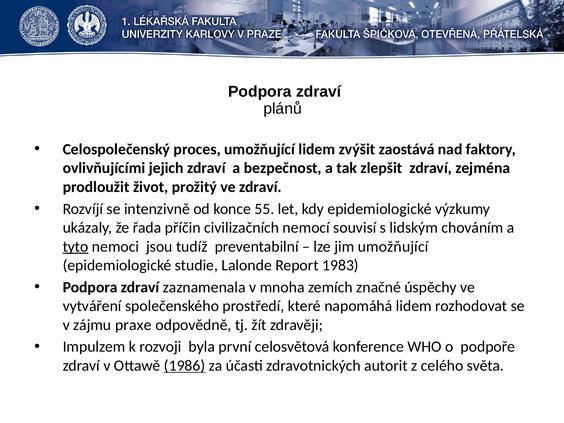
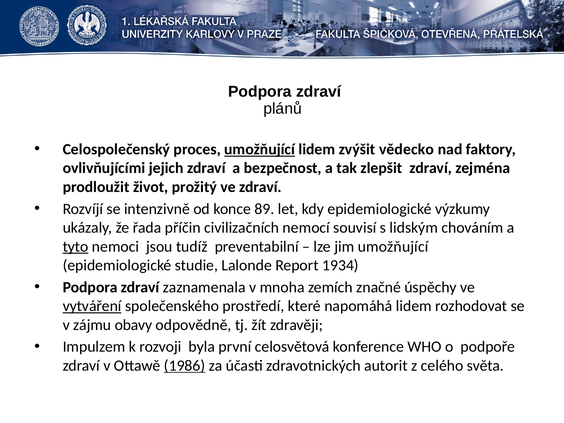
umožňující at (260, 149) underline: none -> present
zaostává: zaostává -> vědecko
55: 55 -> 89
1983: 1983 -> 1934
vytváření underline: none -> present
praxe: praxe -> obavy
